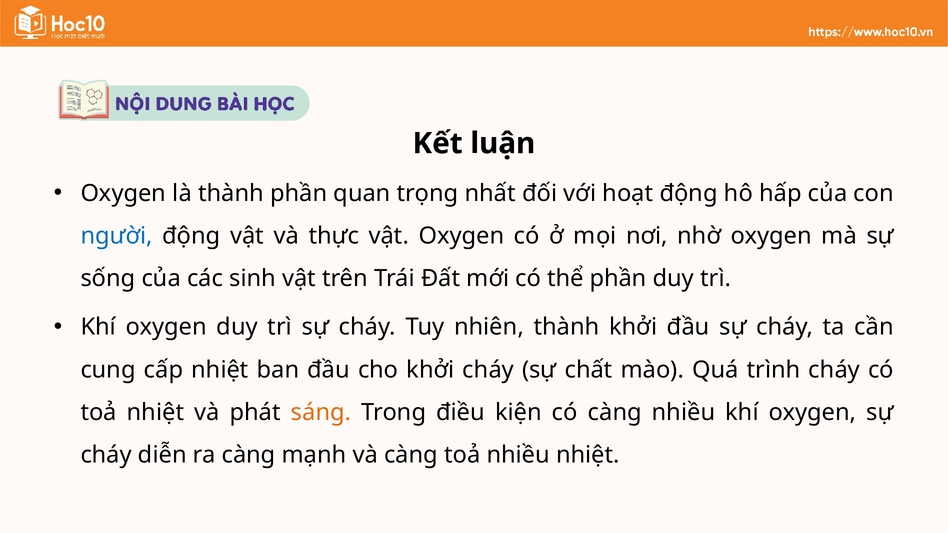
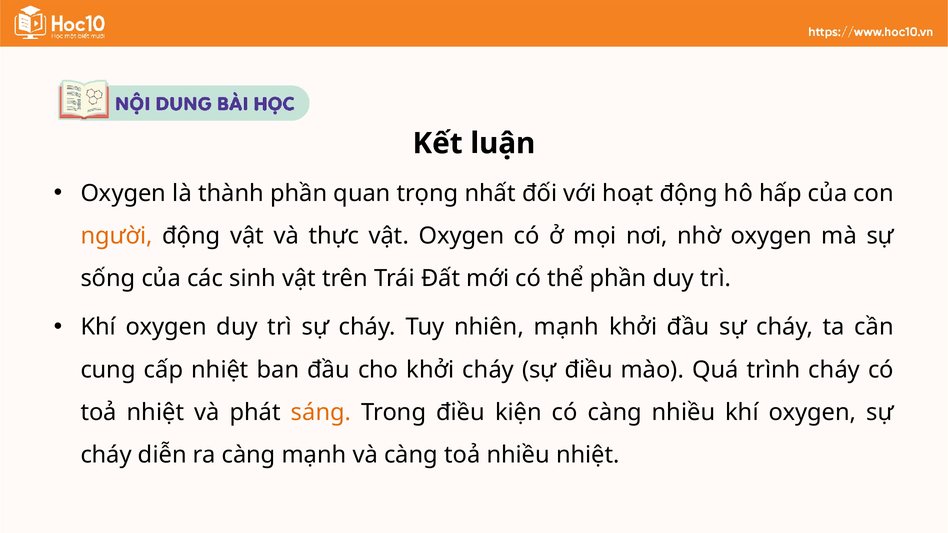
người colour: blue -> orange
nhiên thành: thành -> mạnh
sự chất: chất -> điều
